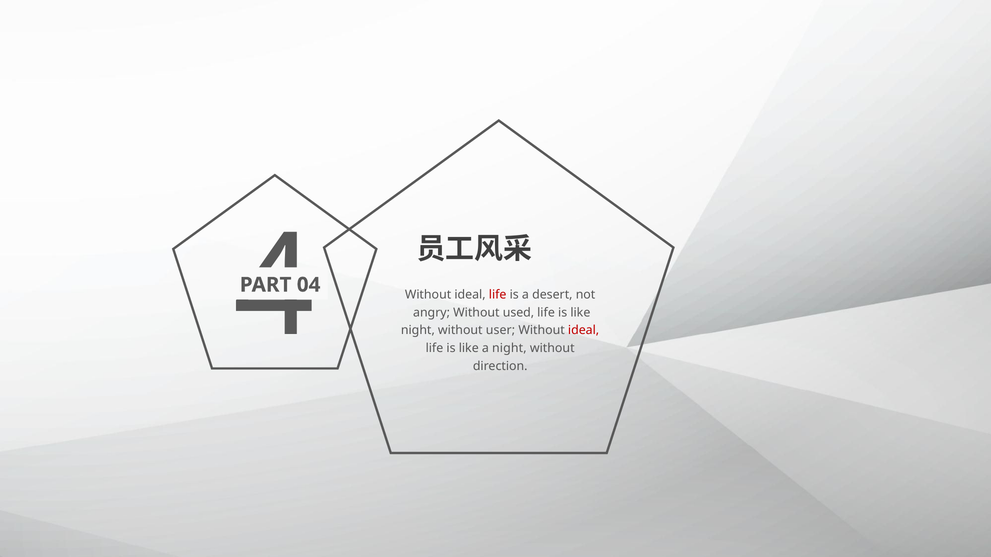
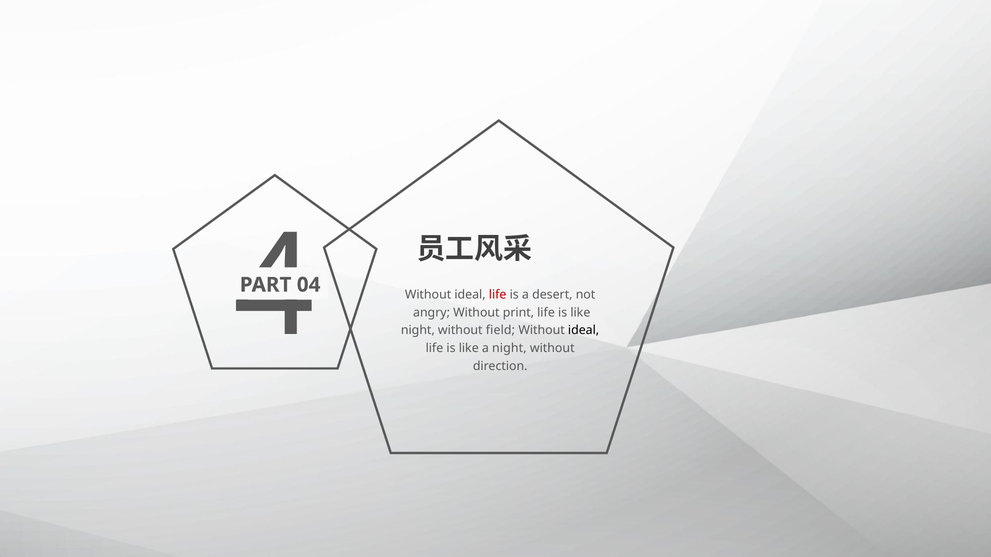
used: used -> print
user: user -> field
ideal at (584, 331) colour: red -> black
